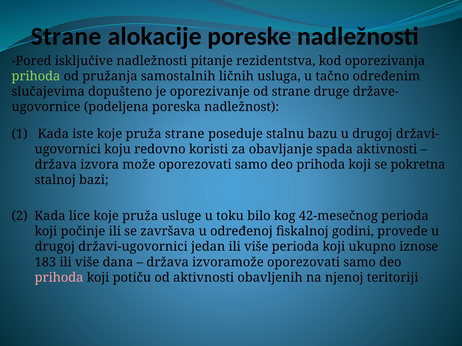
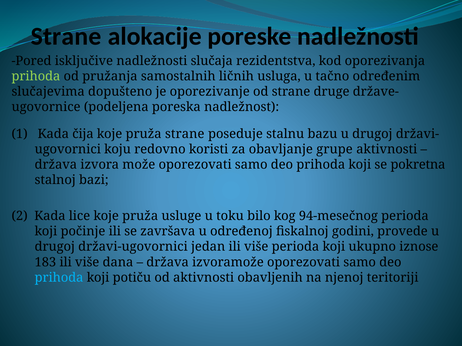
pitanje: pitanje -> slučaja
iste: iste -> čija
spada: spada -> grupe
42-mesečnog: 42-mesečnog -> 94-mesečnog
prihoda at (59, 278) colour: pink -> light blue
